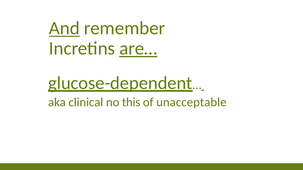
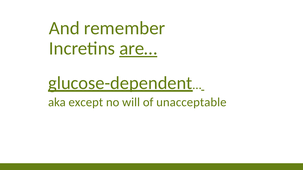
And underline: present -> none
clinical: clinical -> except
this: this -> will
